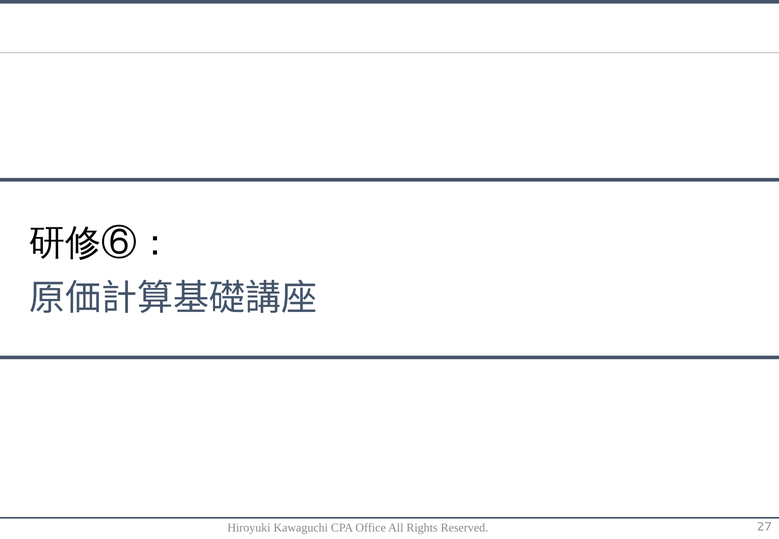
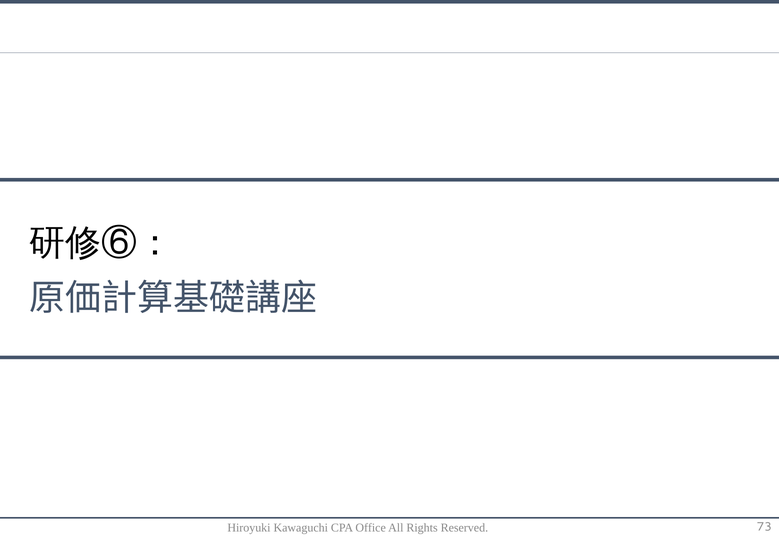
27: 27 -> 73
